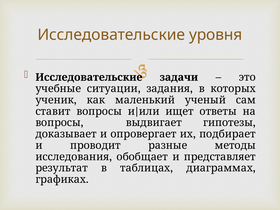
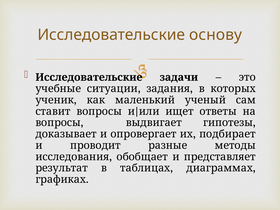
уровня: уровня -> основу
